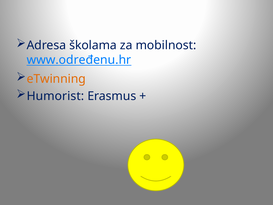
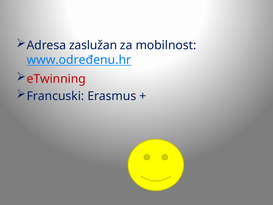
školama: školama -> zaslužan
eTwinning colour: orange -> red
Humorist: Humorist -> Francuski
